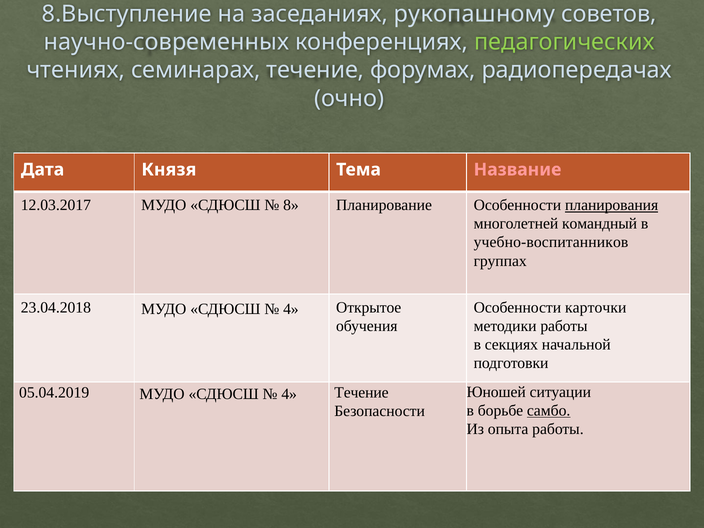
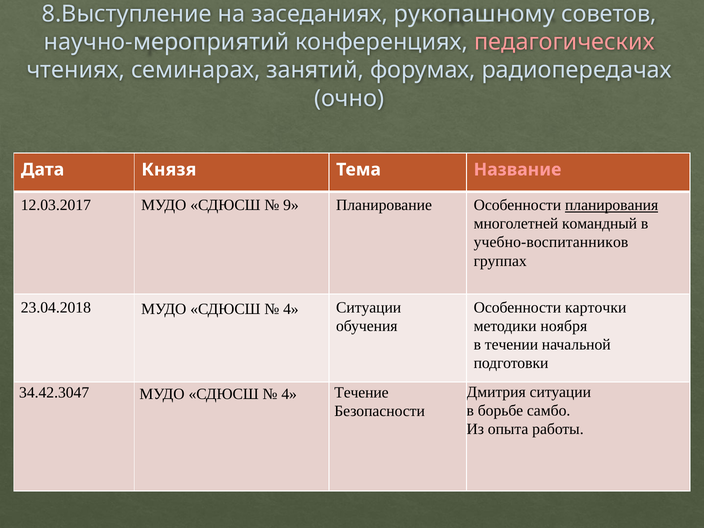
научно-современных: научно-современных -> научно-мероприятий
педагогических colour: light green -> pink
семинарах течение: течение -> занятий
8: 8 -> 9
4 Открытое: Открытое -> Ситуации
методики работы: работы -> ноября
секциях: секциях -> течении
Юношей: Юношей -> Дмитрия
05.04.2019: 05.04.2019 -> 34.42.3047
самбо underline: present -> none
